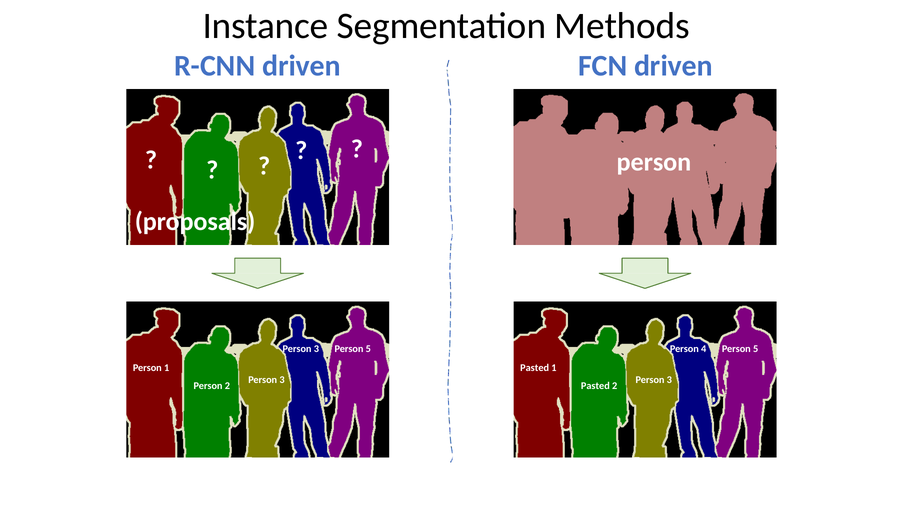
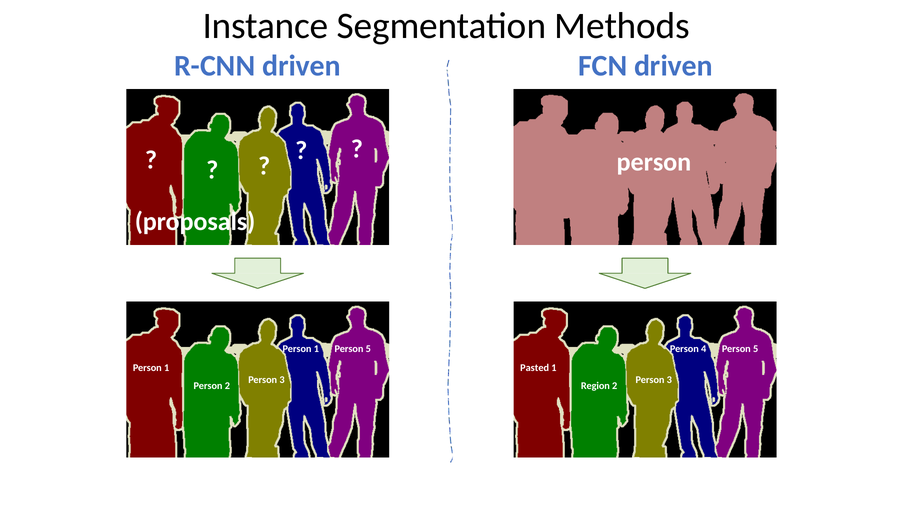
3 at (316, 348): 3 -> 1
Pasted at (595, 386): Pasted -> Region
